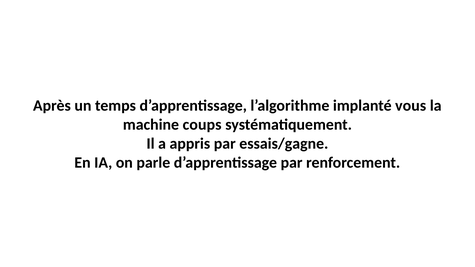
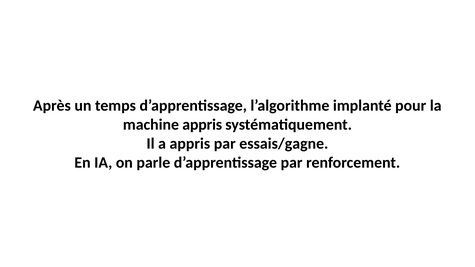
vous: vous -> pour
machine coups: coups -> appris
